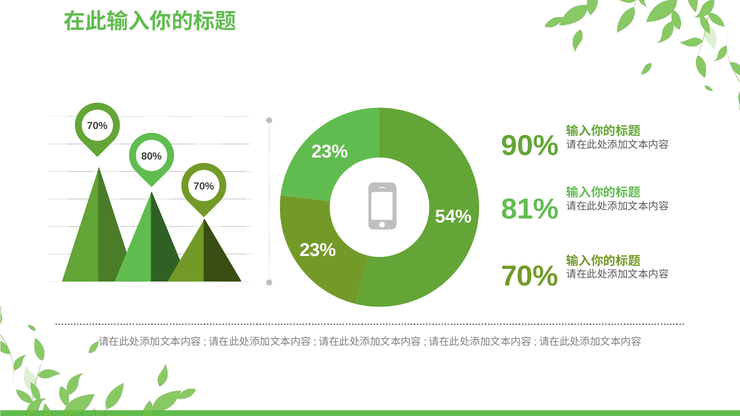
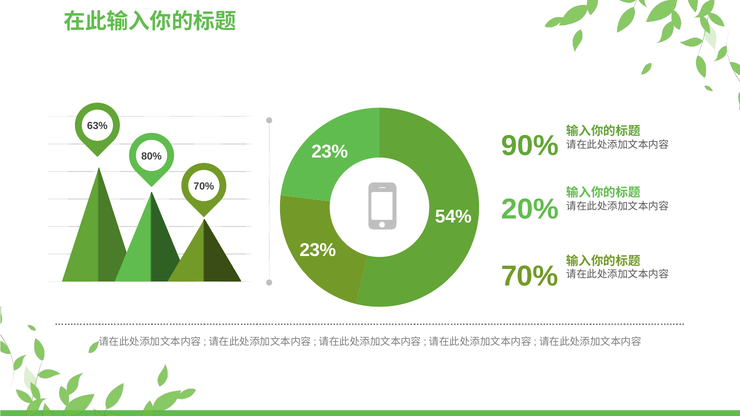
70% at (97, 126): 70% -> 63%
81%: 81% -> 20%
